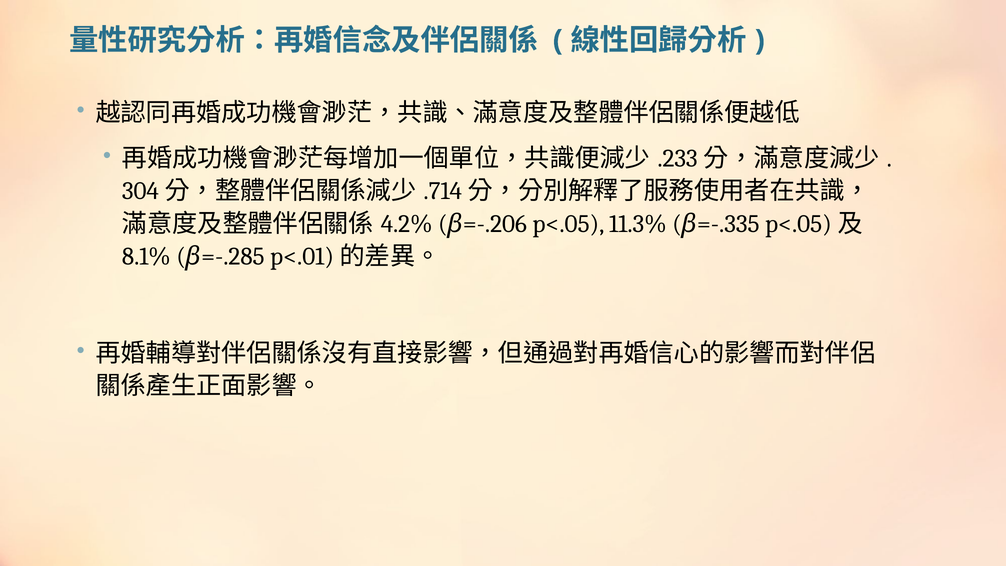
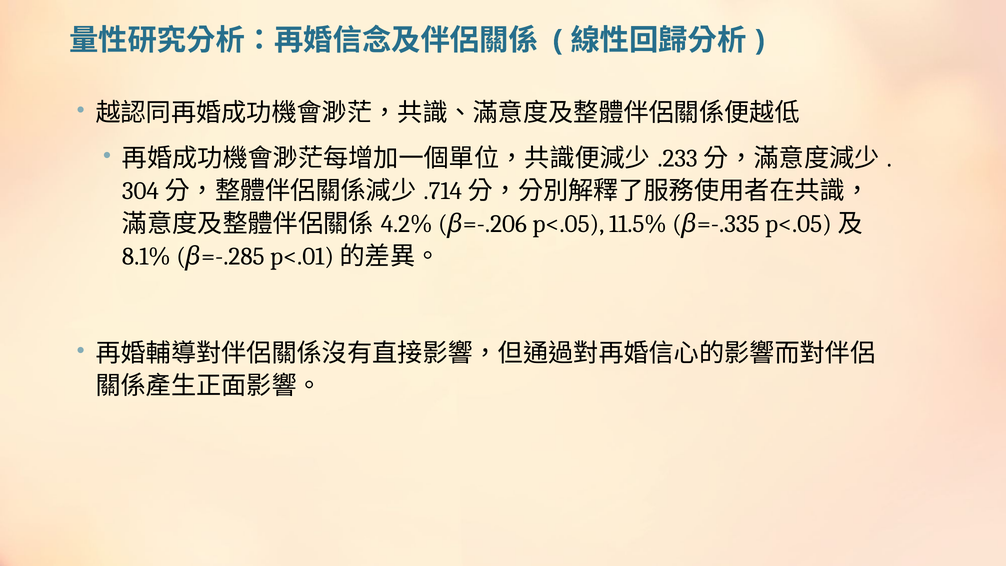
11.3%: 11.3% -> 11.5%
